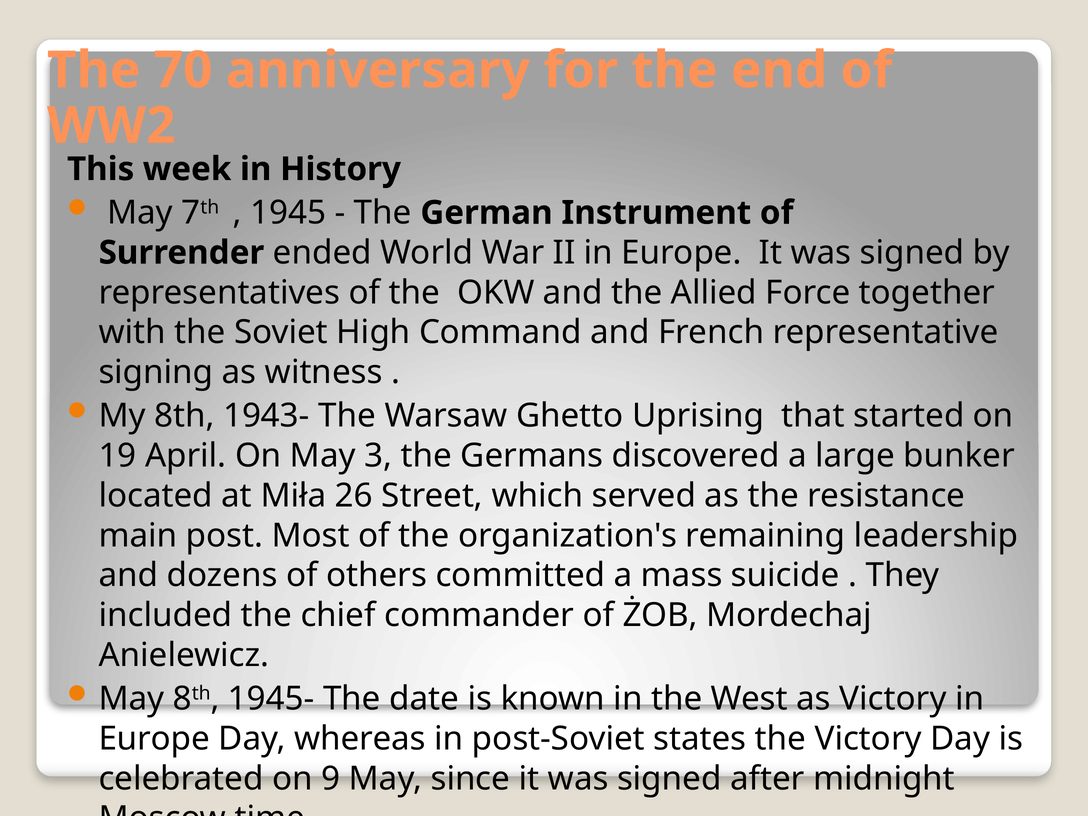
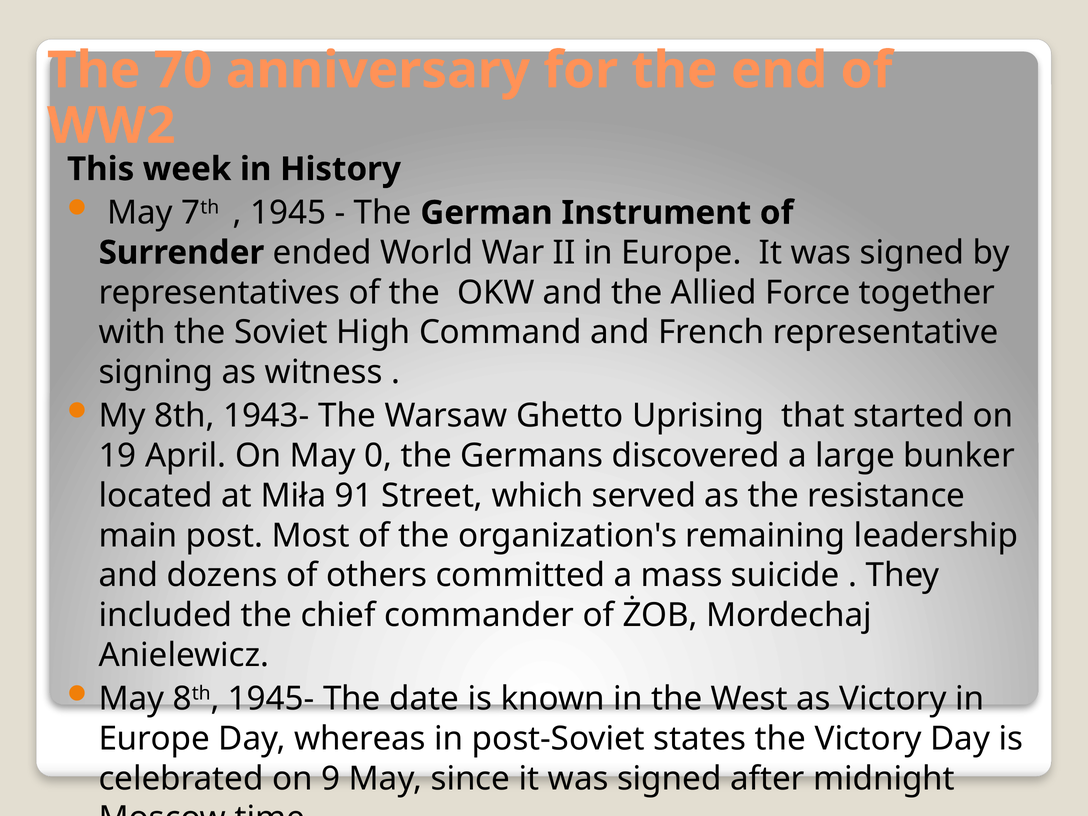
3: 3 -> 0
26: 26 -> 91
